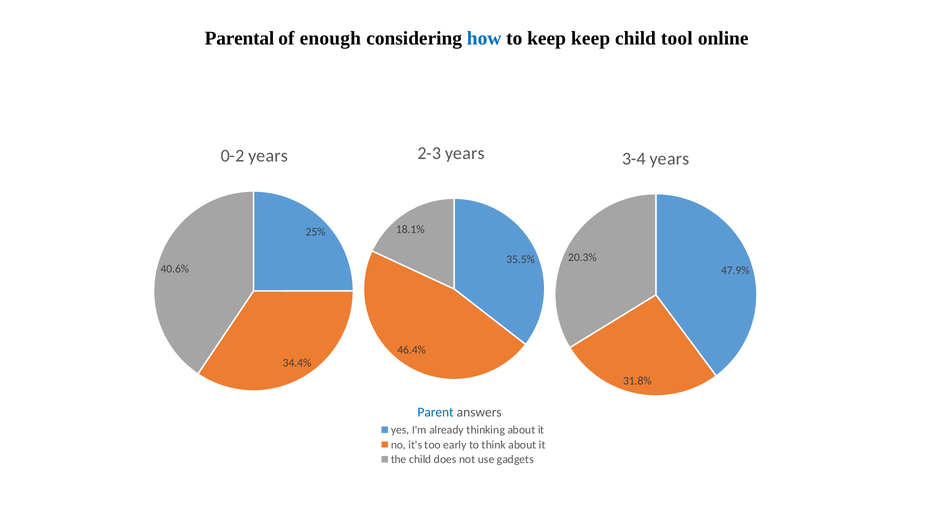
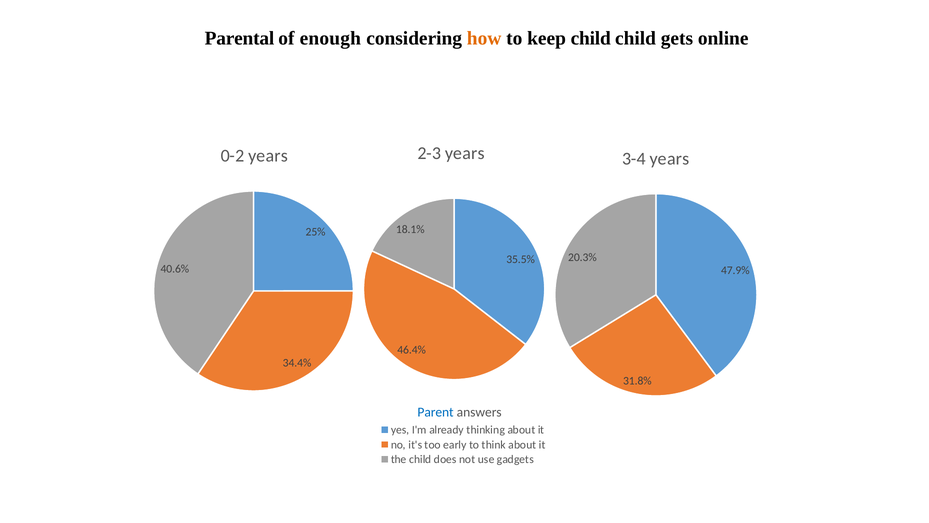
how colour: blue -> orange
keep keep: keep -> child
tool: tool -> gets
